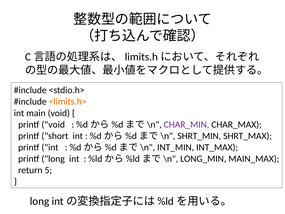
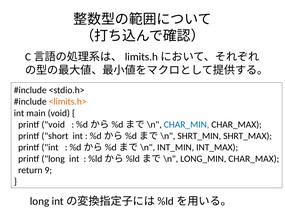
CHAR_MIN colour: purple -> blue
LONG_MIN MAIN_MAX: MAIN_MAX -> CHAR_MAX
5: 5 -> 9
